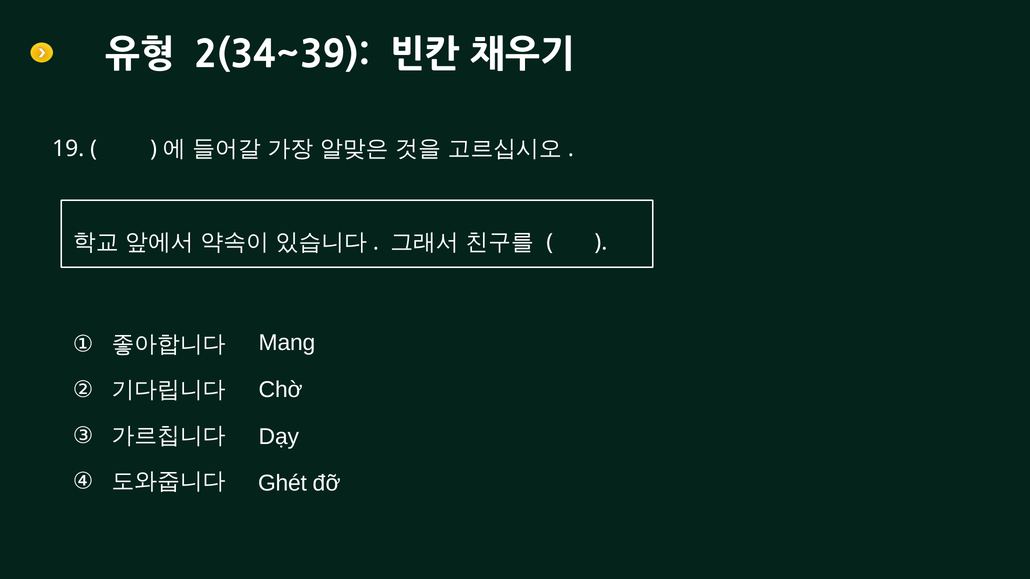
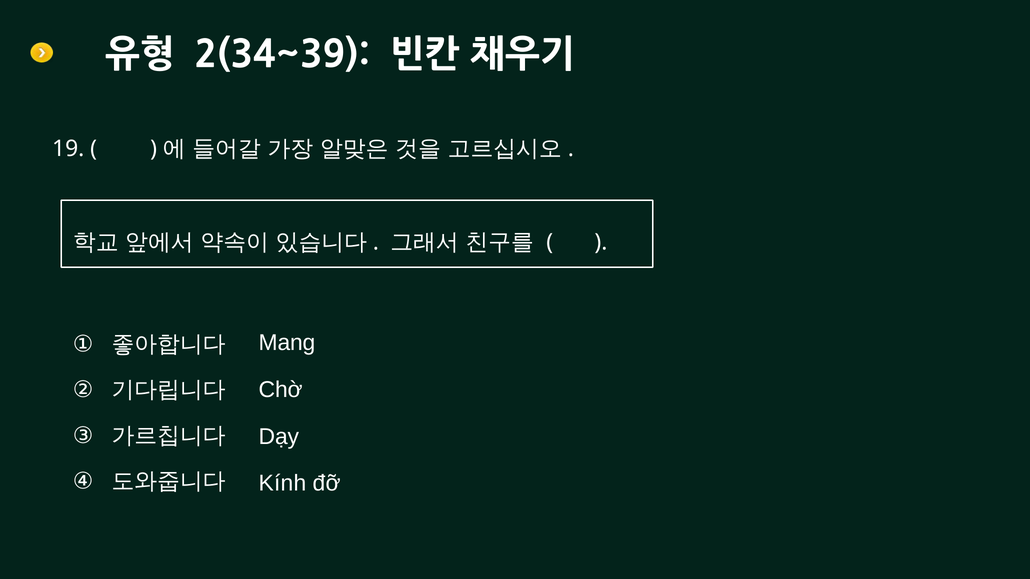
Ghét: Ghét -> Kính
